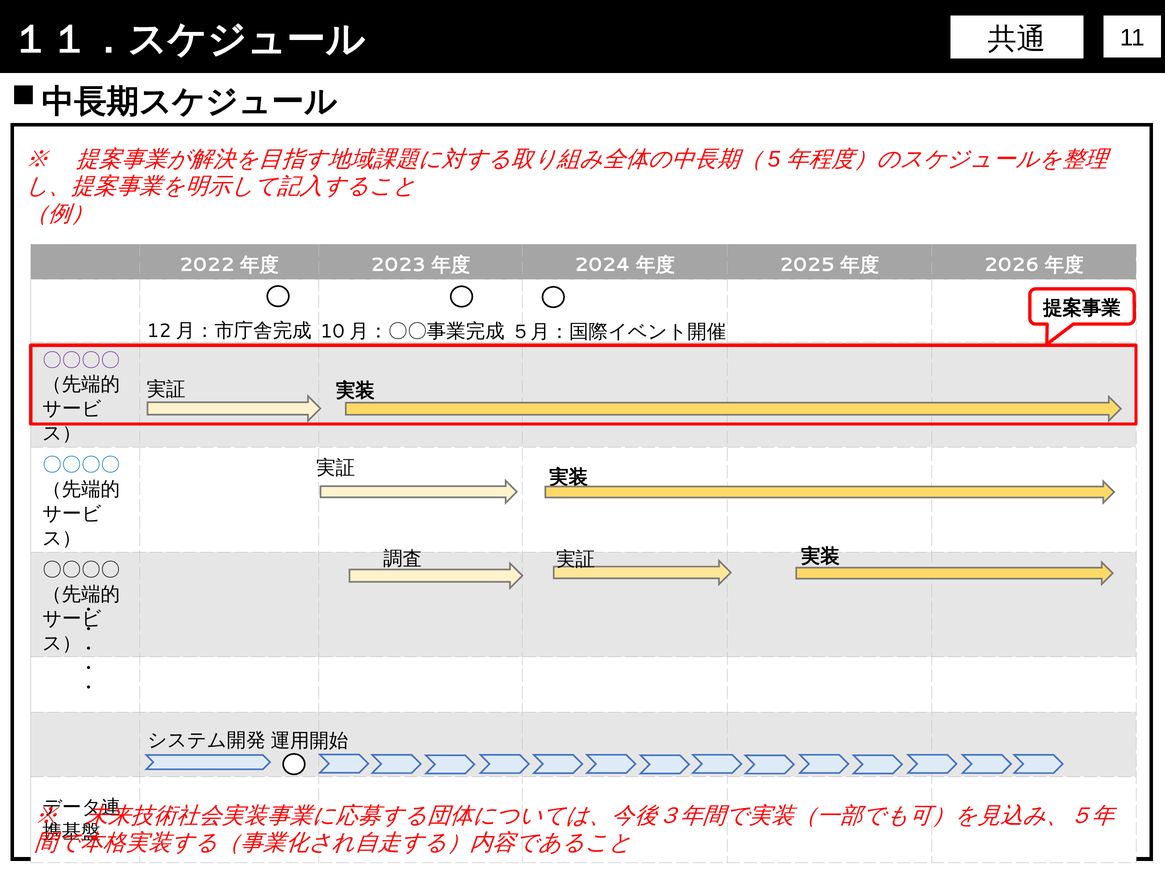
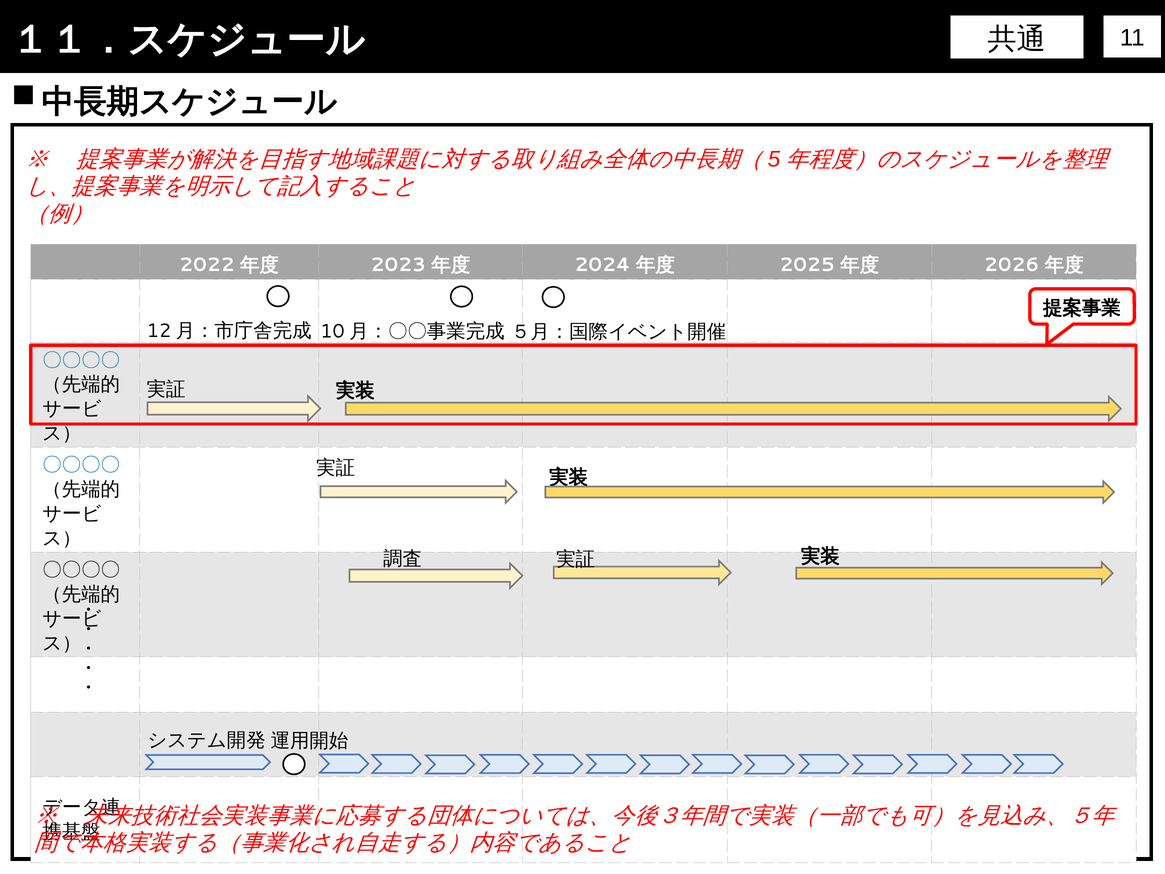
〇〇〇〇 at (81, 360) colour: purple -> blue
